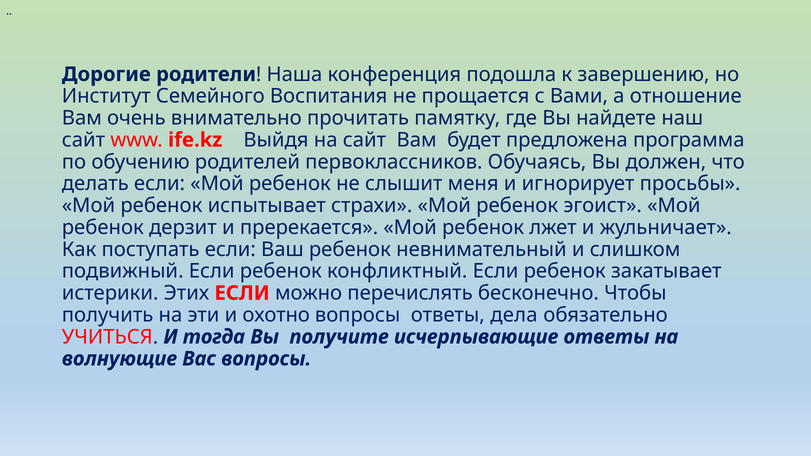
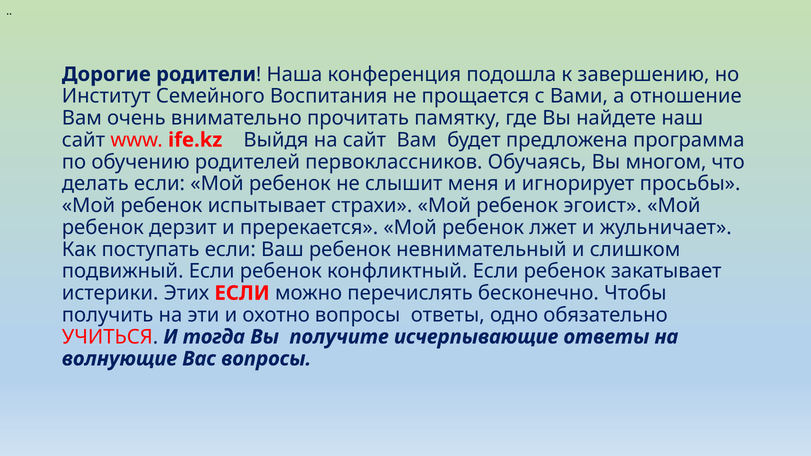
должен: должен -> многом
дела: дела -> одно
